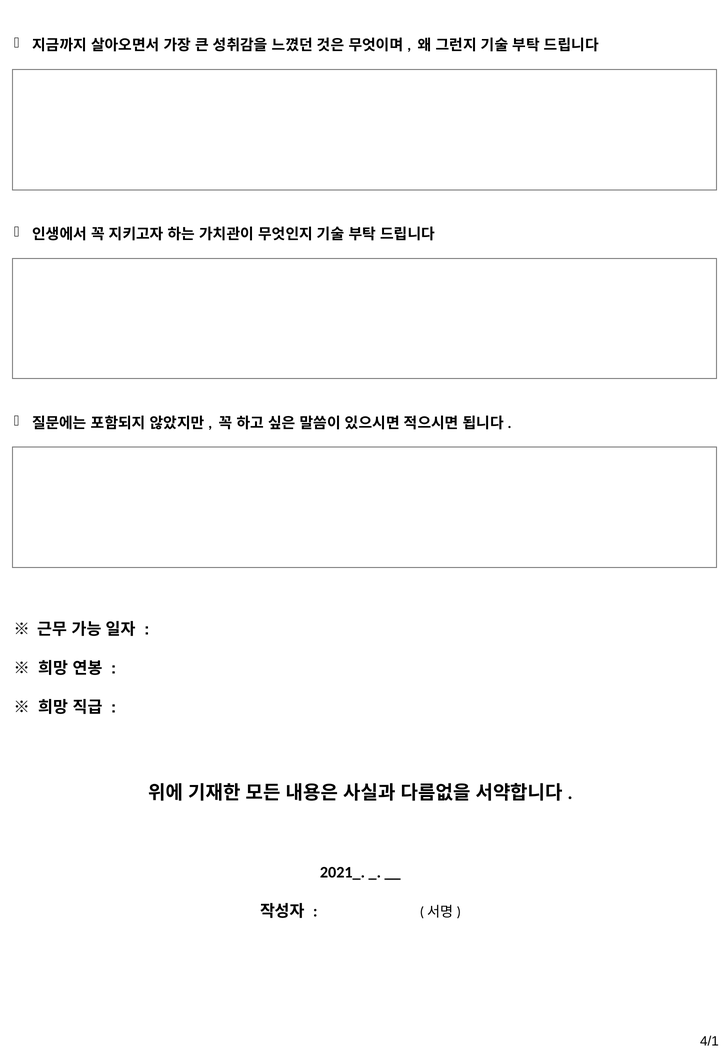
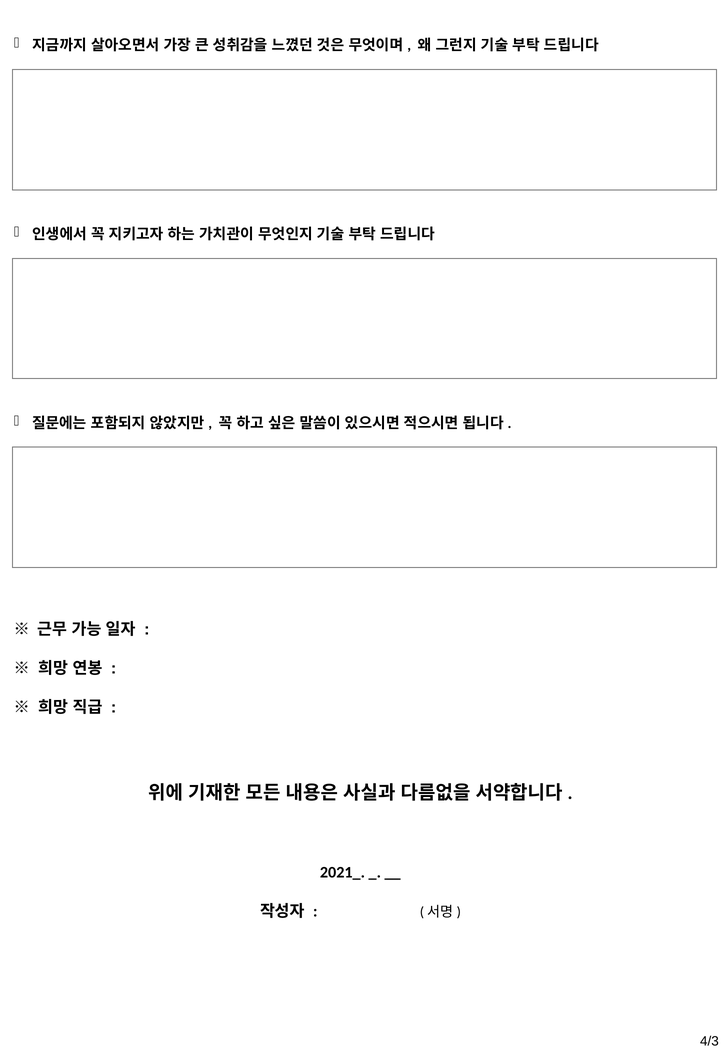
4/1: 4/1 -> 4/3
